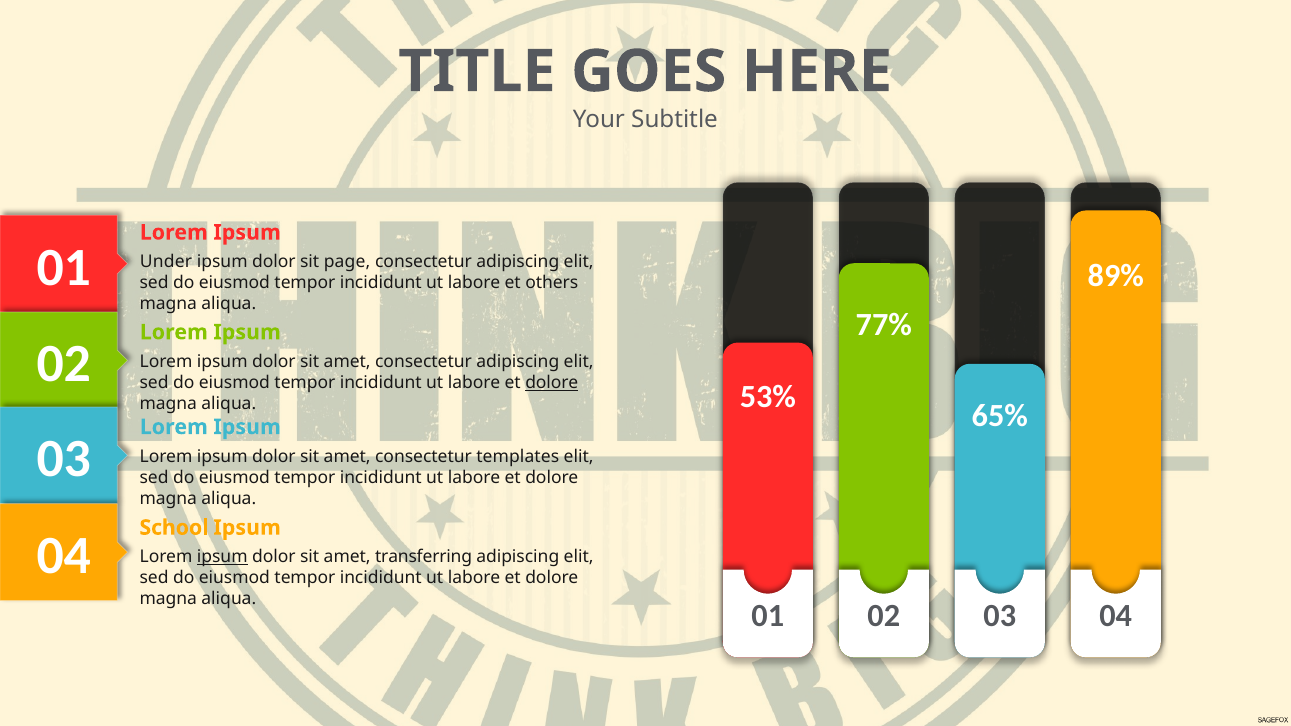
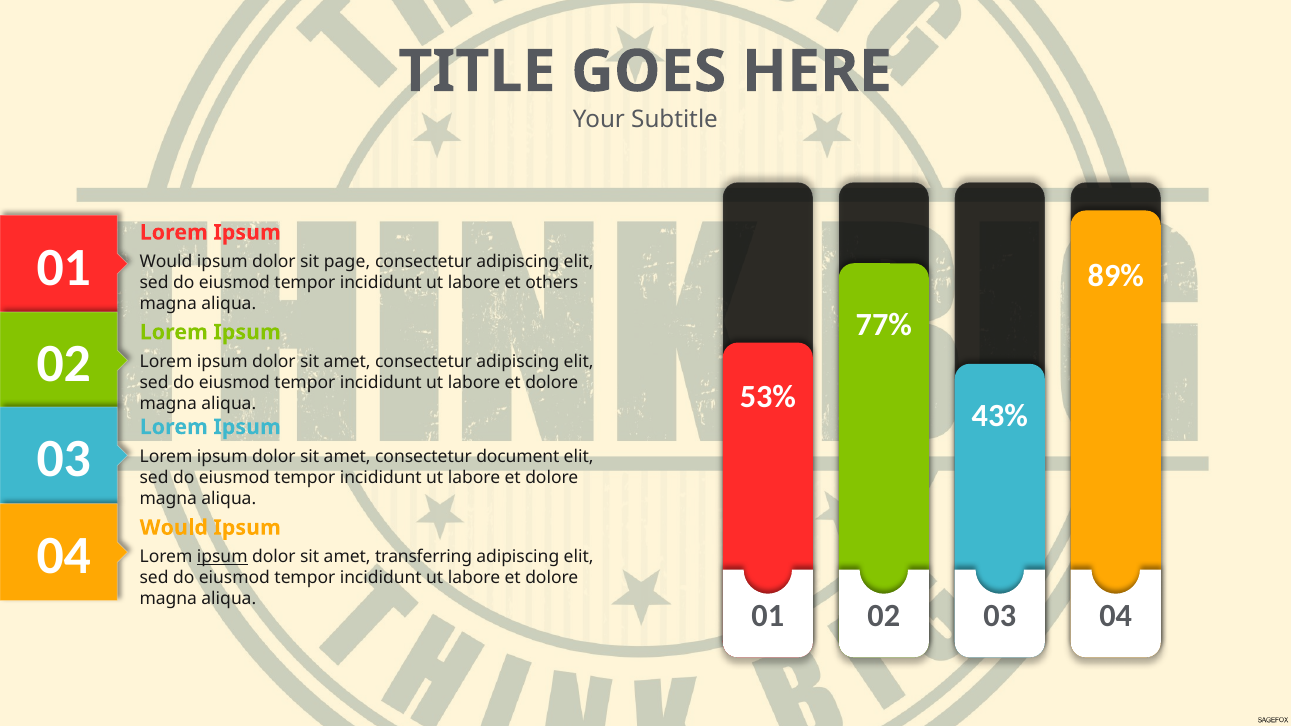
Under at (166, 262): Under -> Would
dolore at (552, 383) underline: present -> none
65%: 65% -> 43%
templates: templates -> document
School at (174, 528): School -> Would
